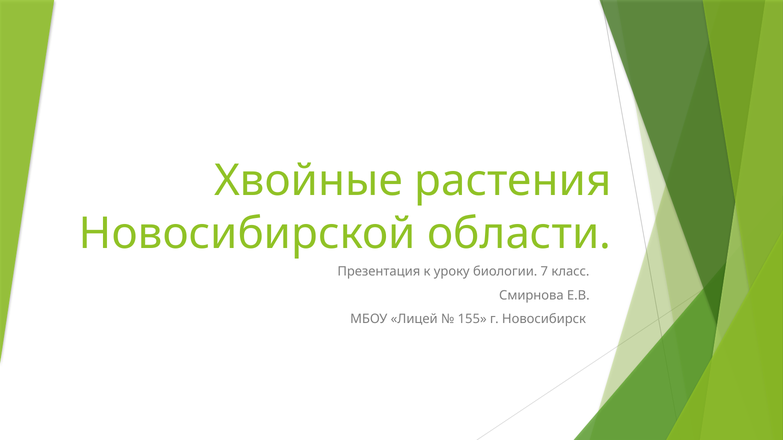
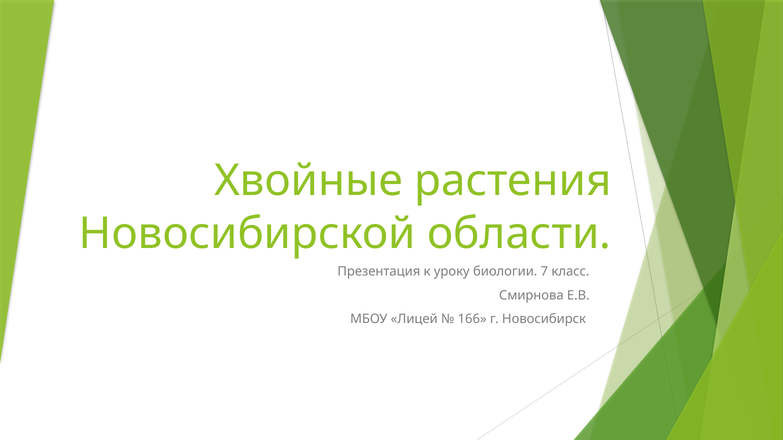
155: 155 -> 166
